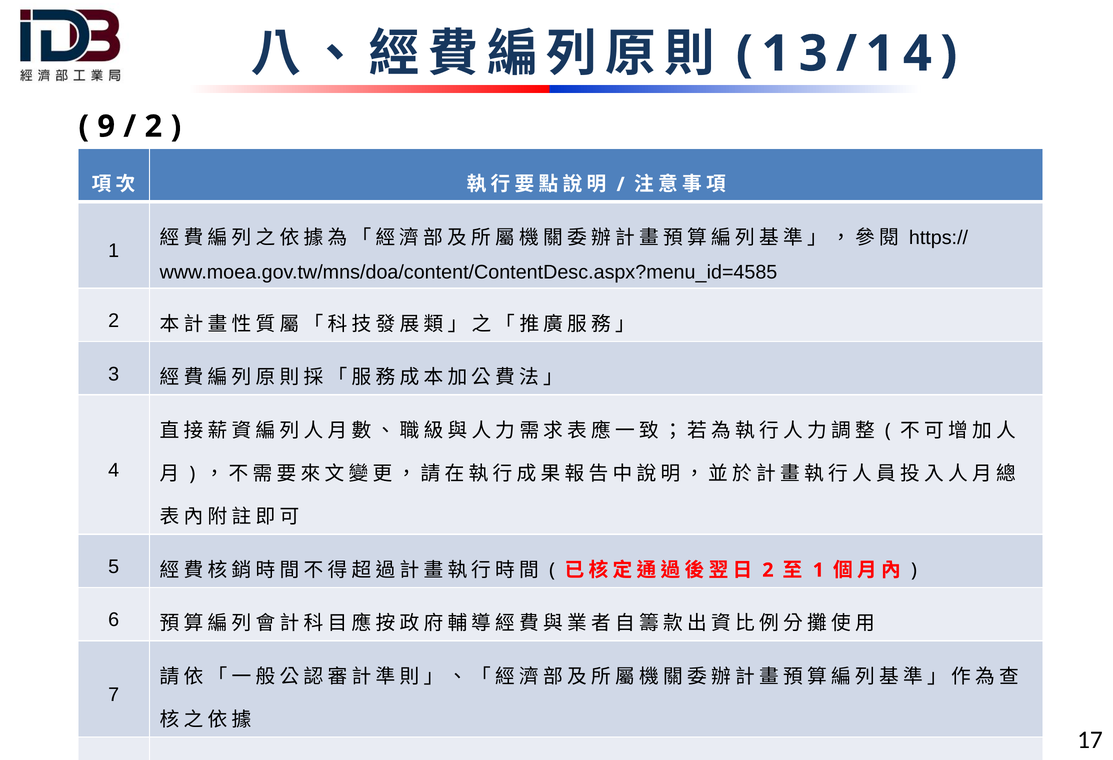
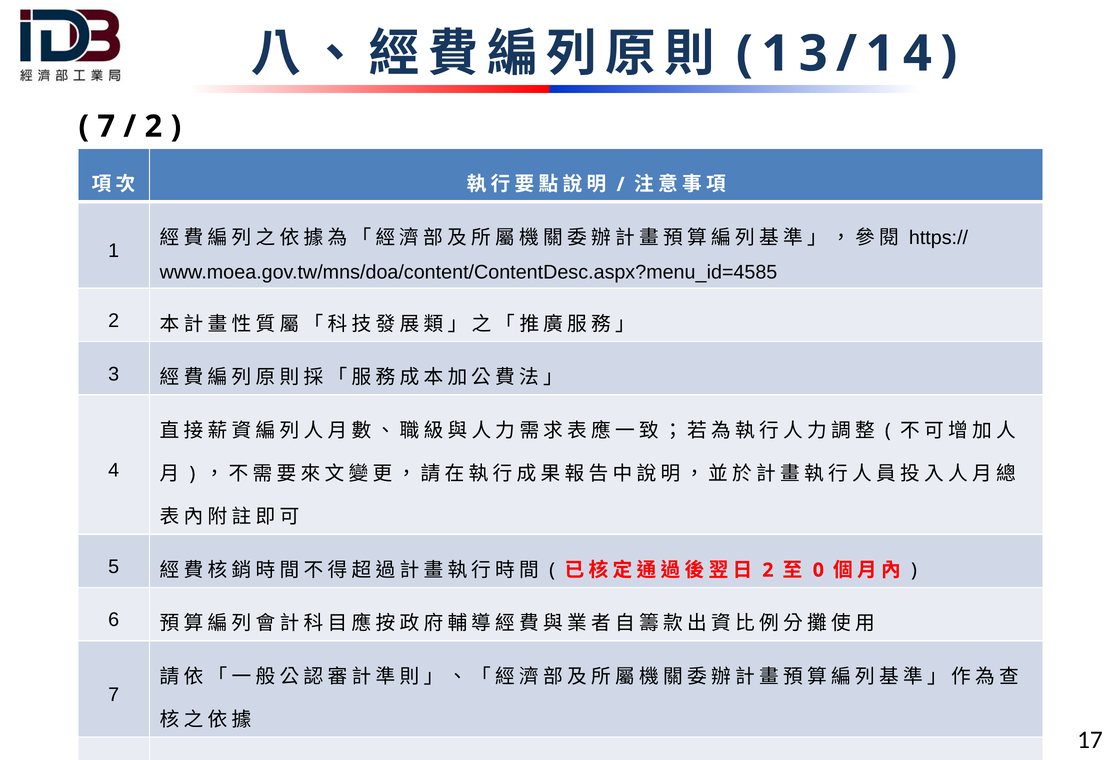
9 at (106, 126): 9 -> 7
1 at (818, 570): 1 -> 0
